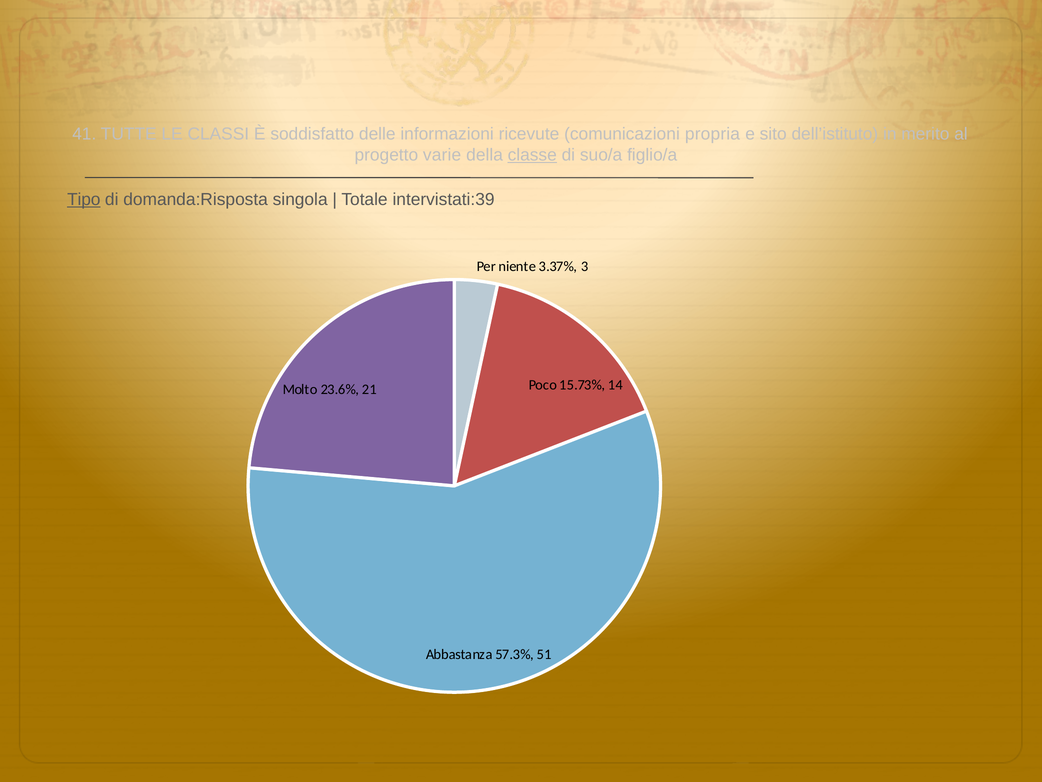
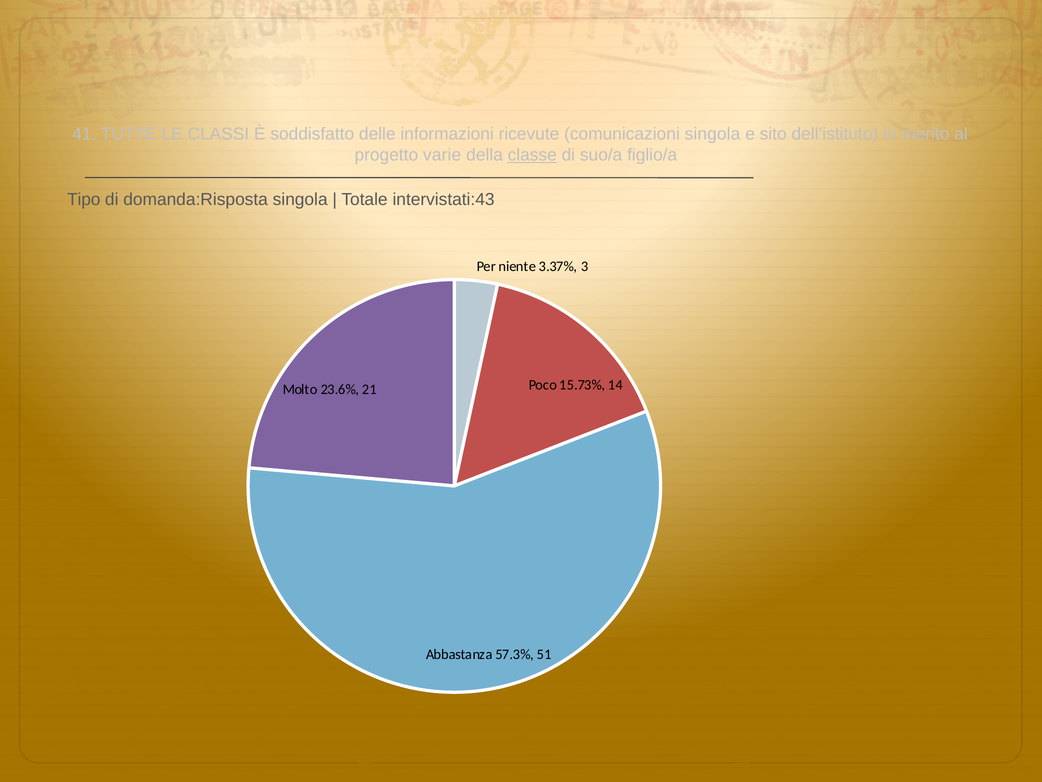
comunicazioni propria: propria -> singola
Tipo underline: present -> none
intervistati:39: intervistati:39 -> intervistati:43
